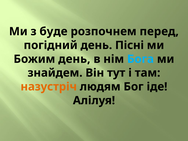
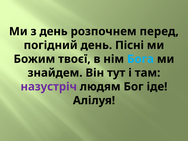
з буде: буде -> день
Божим день: день -> твоєї
назустріч colour: orange -> purple
